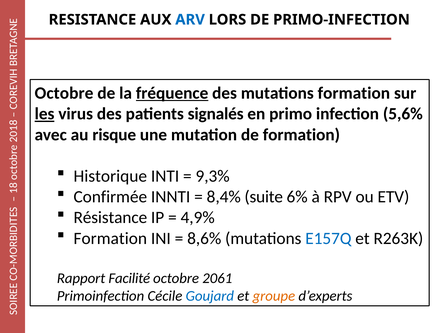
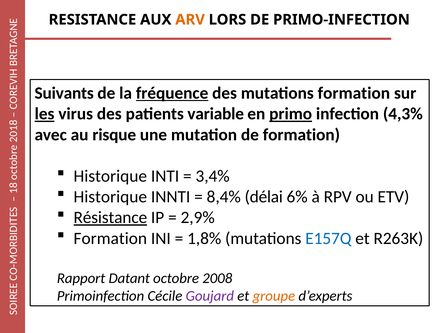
ARV colour: blue -> orange
Octobre at (64, 93): Octobre -> Suivants
signalés: signalés -> variable
primo underline: none -> present
5,6%: 5,6% -> 4,3%
9,3%: 9,3% -> 3,4%
Confirmée at (110, 197): Confirmée -> Historique
suite: suite -> délai
Résistance underline: none -> present
4,9%: 4,9% -> 2,9%
8,6%: 8,6% -> 1,8%
Facilité: Facilité -> Datant
2061: 2061 -> 2008
Goujard colour: blue -> purple
